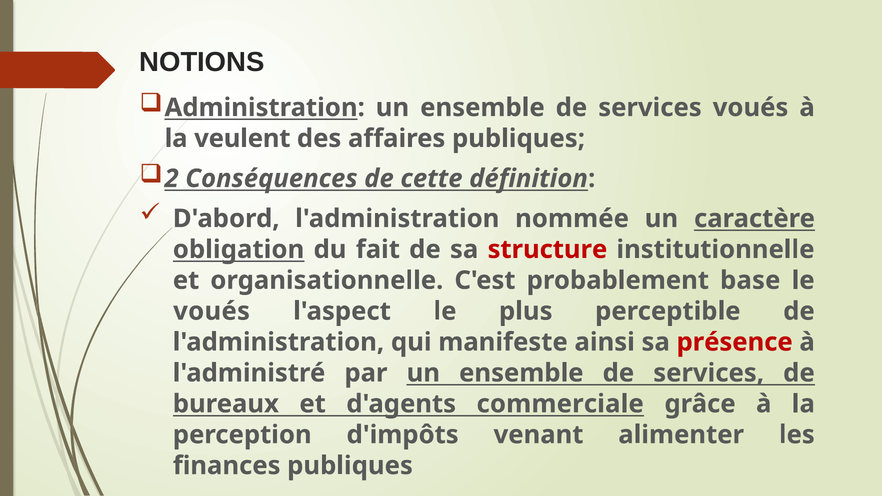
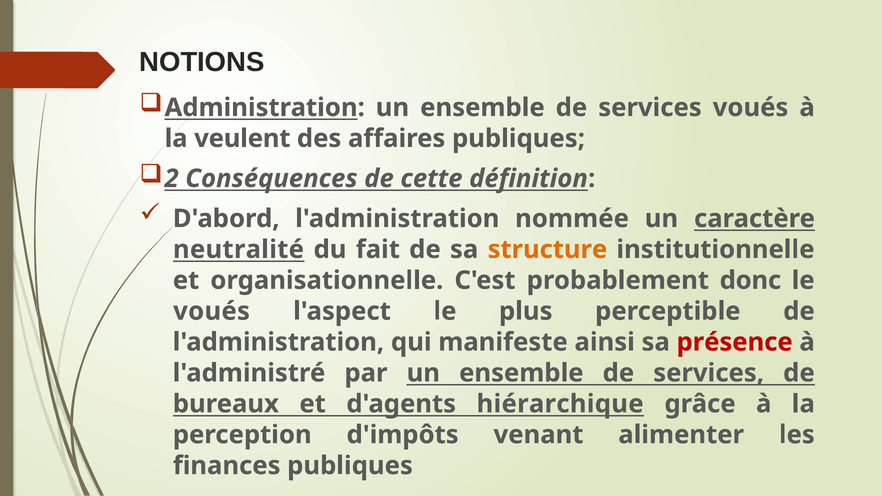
obligation: obligation -> neutralité
structure colour: red -> orange
base: base -> donc
commerciale: commerciale -> hiérarchique
